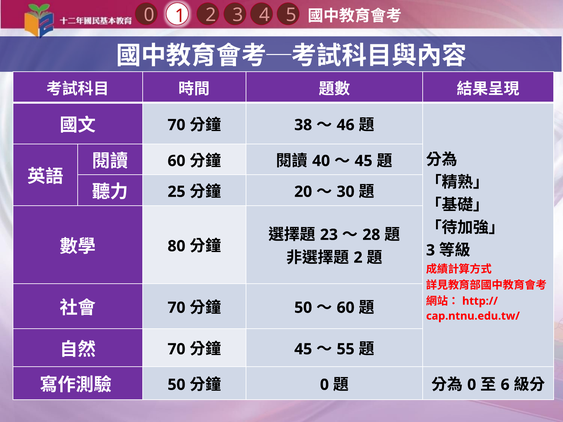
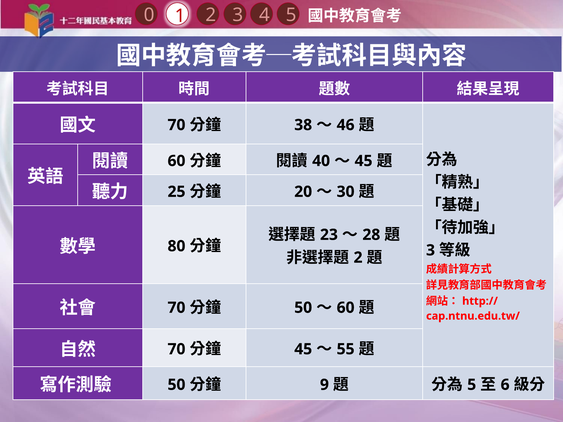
0 at (324, 385): 0 -> 9
0 at (472, 385): 0 -> 5
